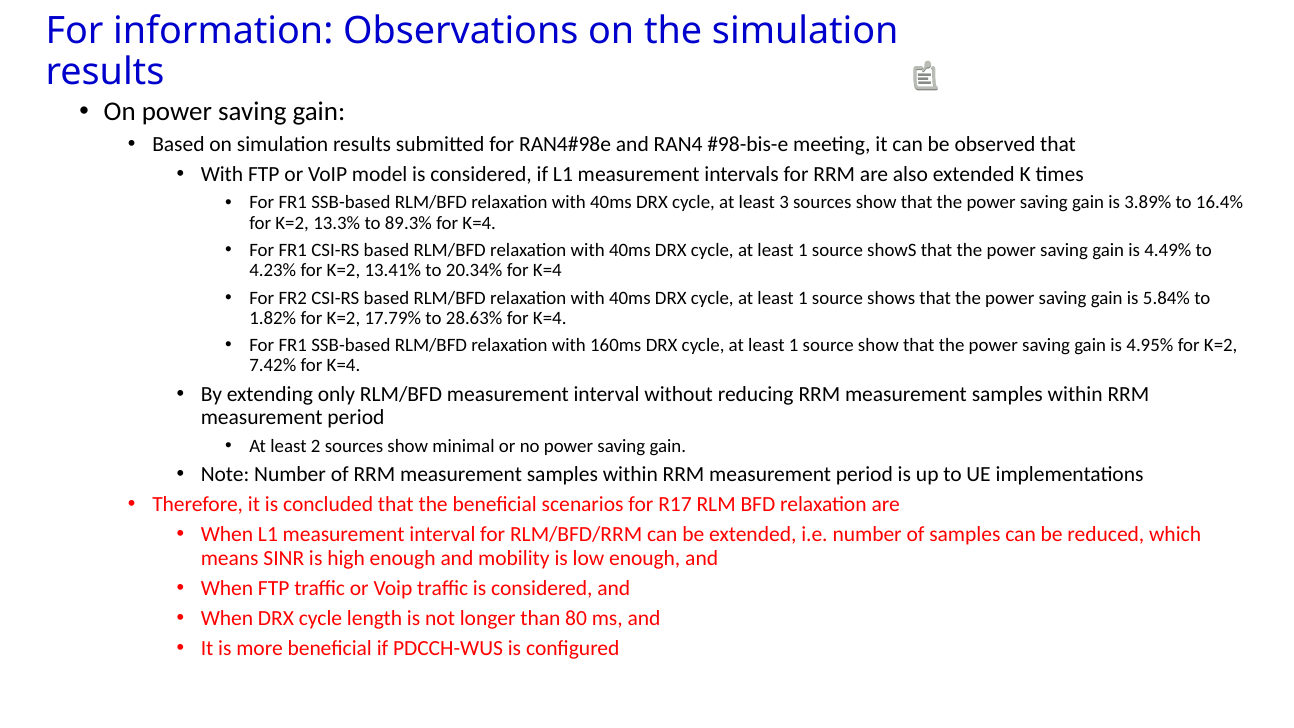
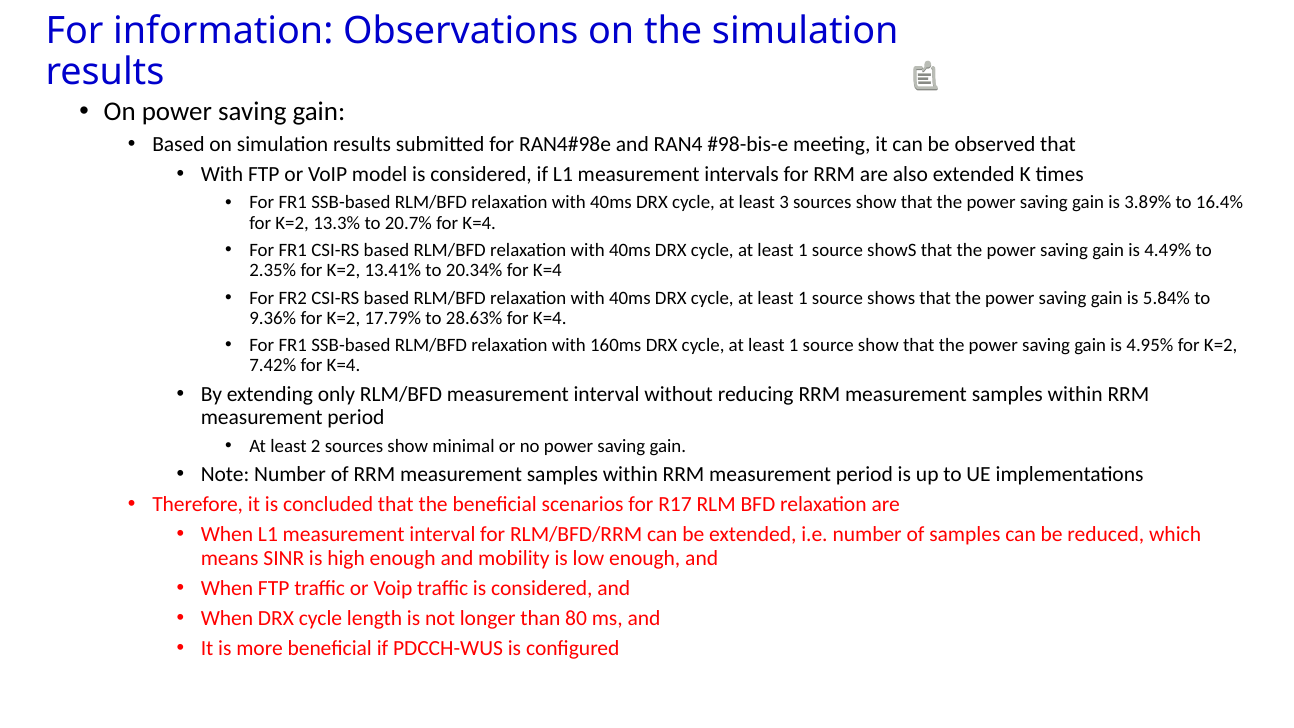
89.3%: 89.3% -> 20.7%
4.23%: 4.23% -> 2.35%
1.82%: 1.82% -> 9.36%
